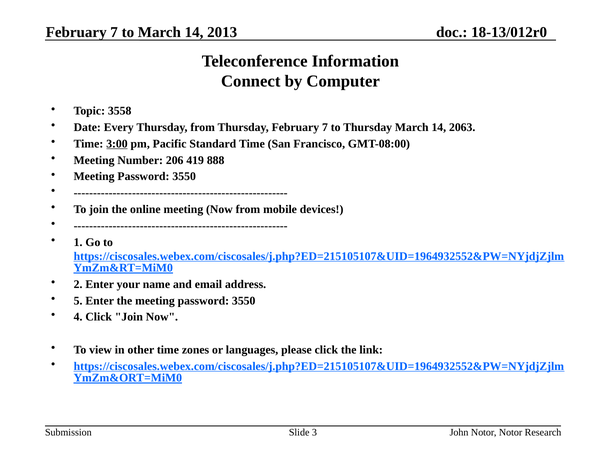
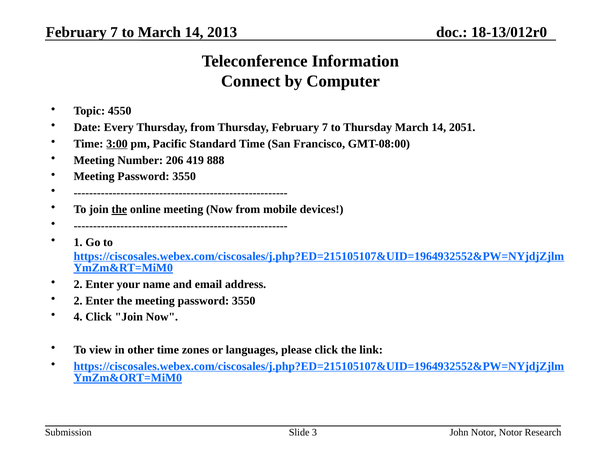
3558: 3558 -> 4550
2063: 2063 -> 2051
the at (119, 209) underline: none -> present
5 at (78, 300): 5 -> 2
